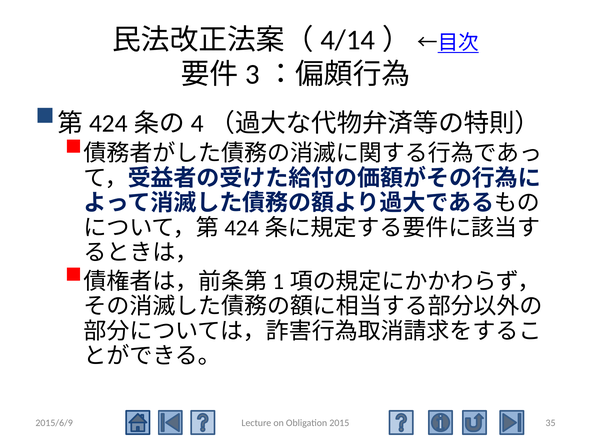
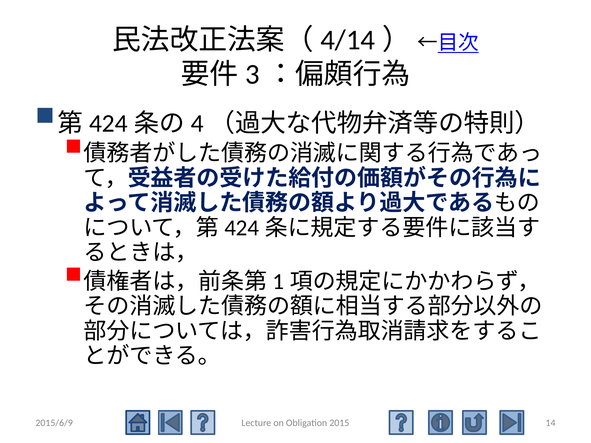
35: 35 -> 14
